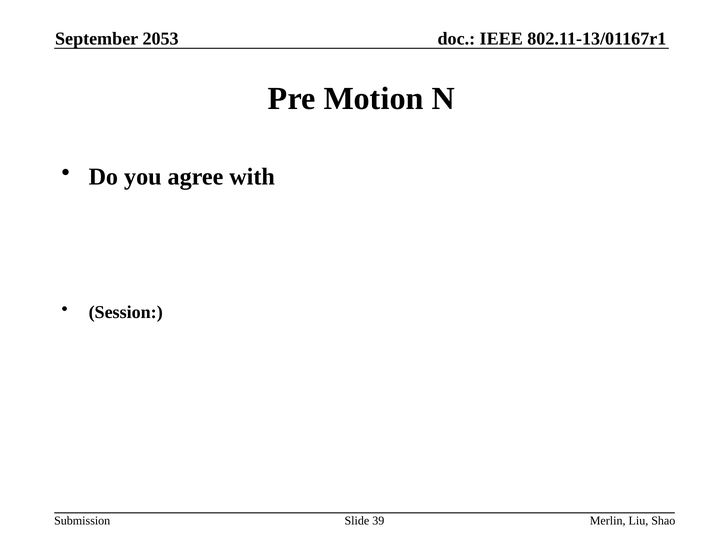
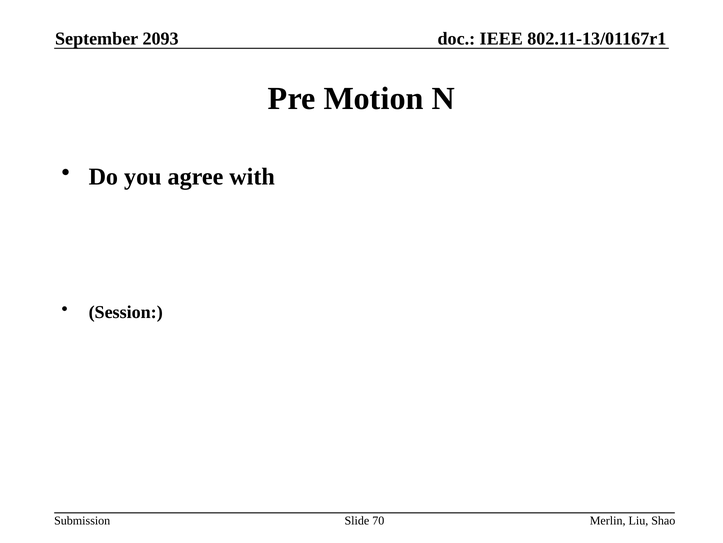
2053: 2053 -> 2093
39: 39 -> 70
